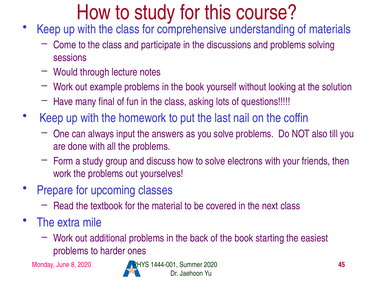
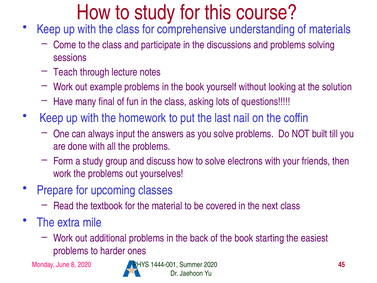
Would: Would -> Teach
also: also -> built
